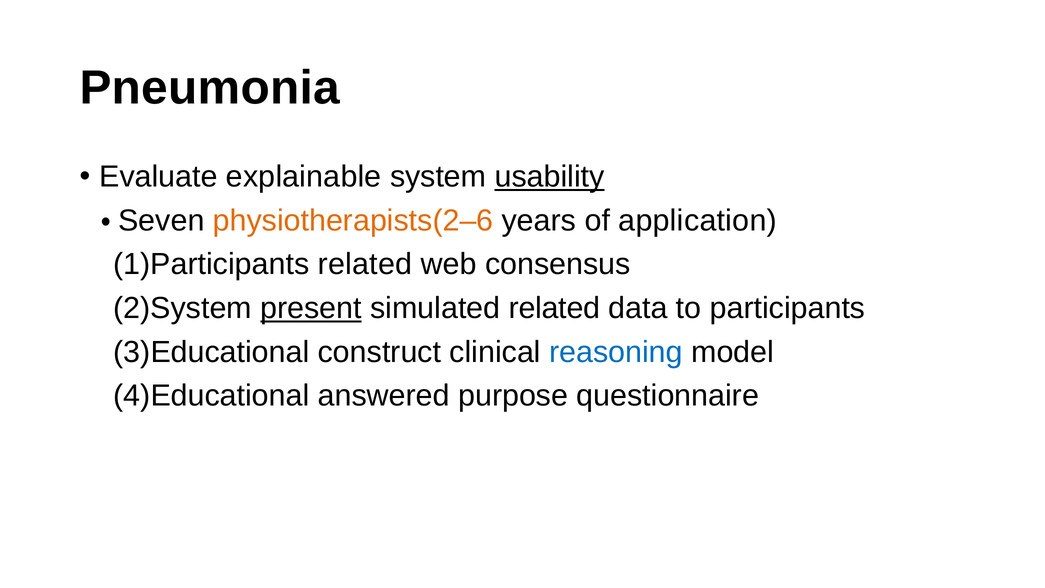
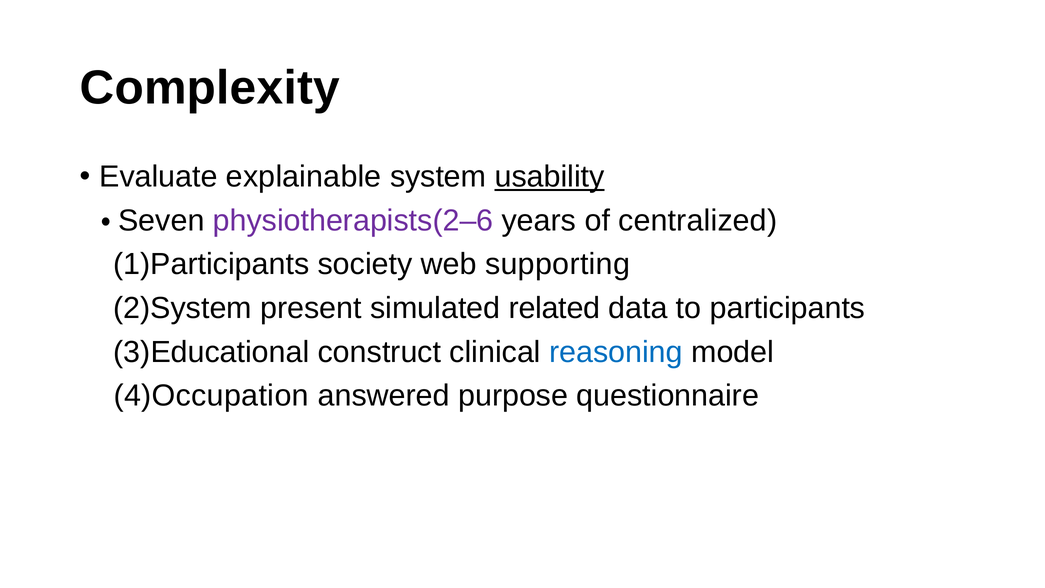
Pneumonia: Pneumonia -> Complexity
physiotherapists(2–6 colour: orange -> purple
application: application -> centralized
1)Participants related: related -> society
consensus: consensus -> supporting
present underline: present -> none
4)Educational: 4)Educational -> 4)Occupation
